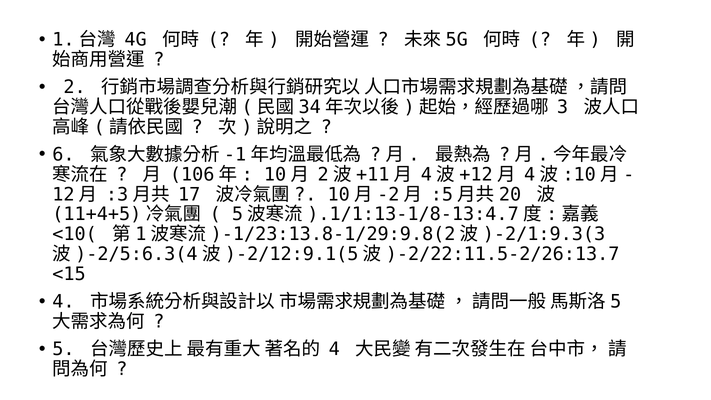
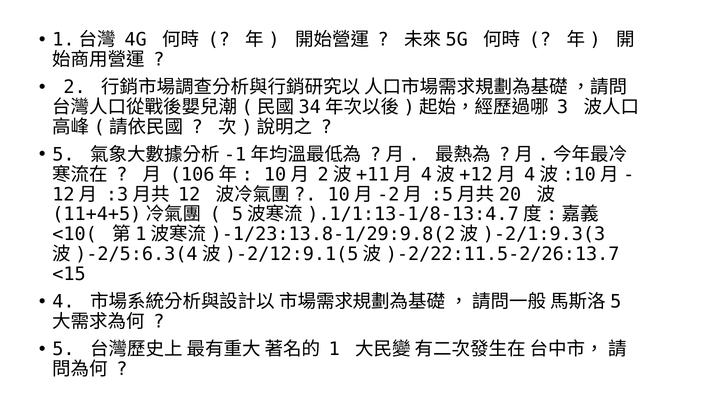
6 at (63, 154): 6 -> 5
17: 17 -> 12
4 at (334, 349): 4 -> 1
